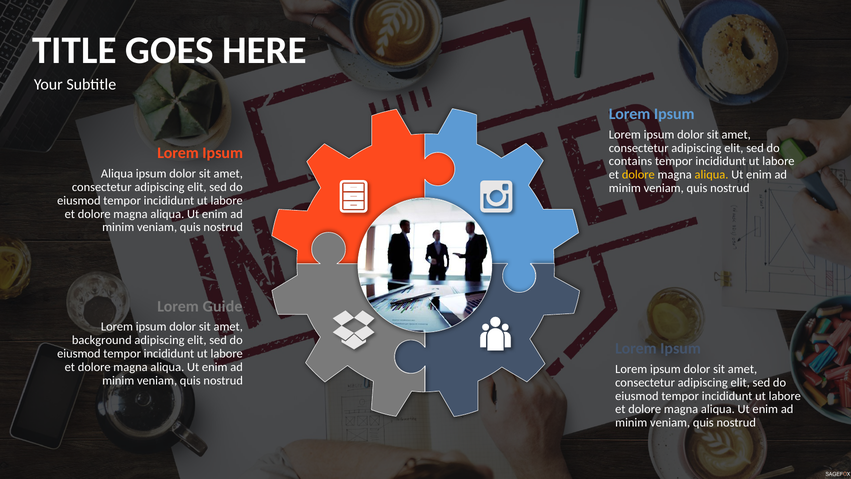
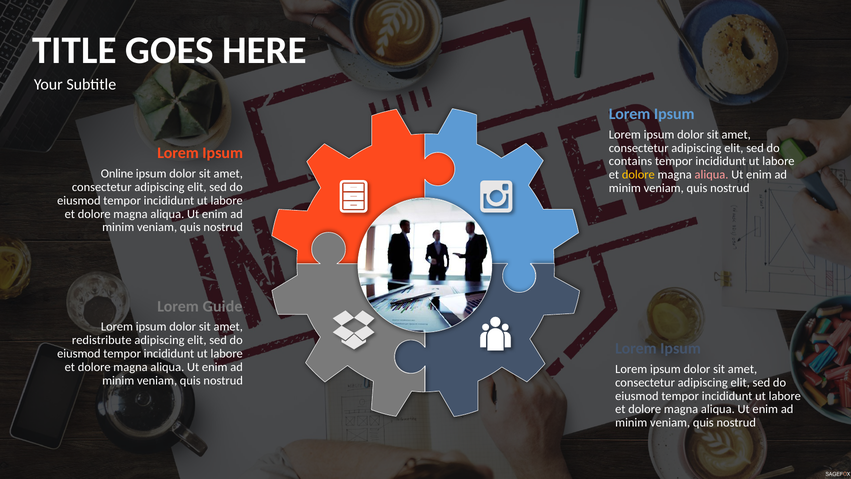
Aliqua at (117, 174): Aliqua -> Online
aliqua at (712, 175) colour: yellow -> pink
background: background -> redistribute
